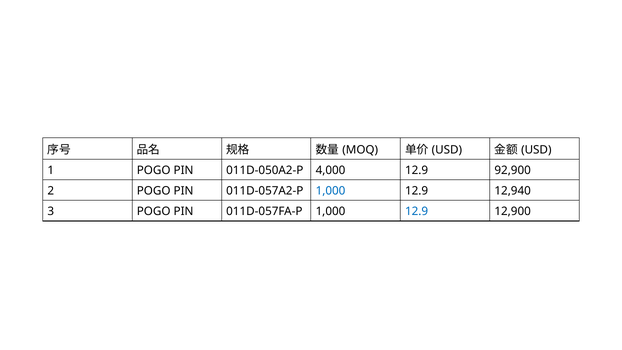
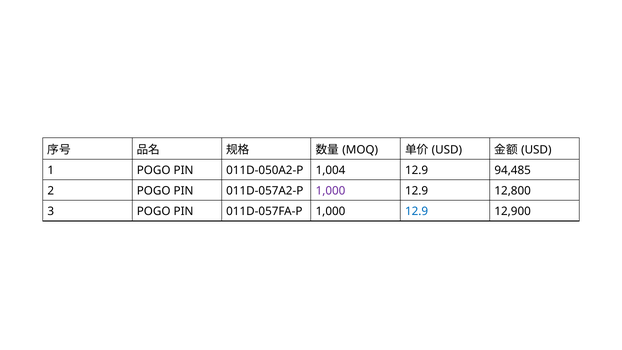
4,000: 4,000 -> 1,004
92,900: 92,900 -> 94,485
1,000 at (331, 191) colour: blue -> purple
12,940: 12,940 -> 12,800
